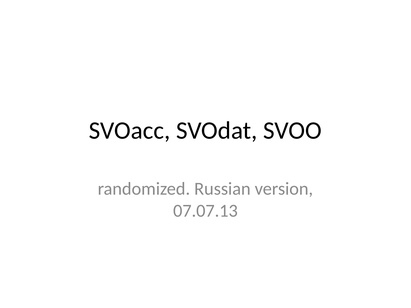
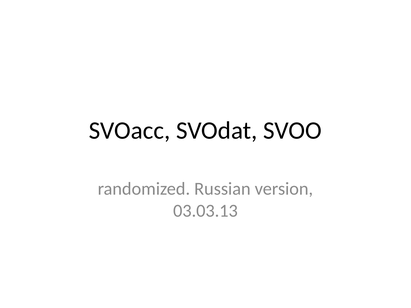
07.07.13: 07.07.13 -> 03.03.13
